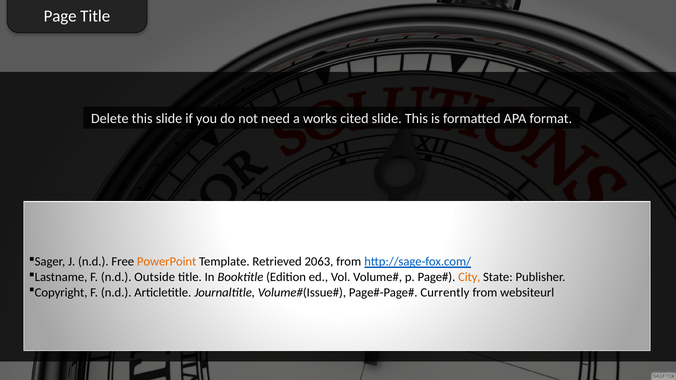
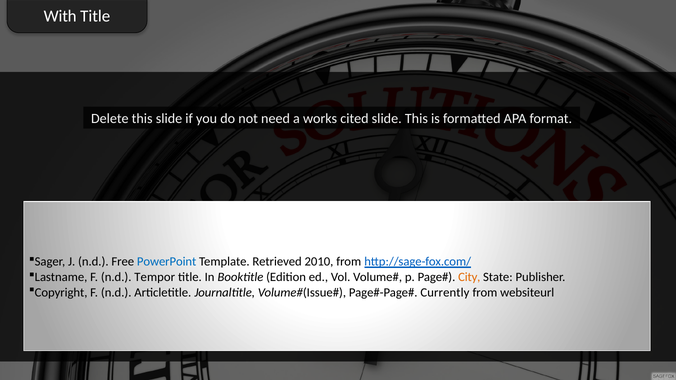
Page: Page -> With
PowerPoint colour: orange -> blue
2063: 2063 -> 2010
Outside: Outside -> Tempor
